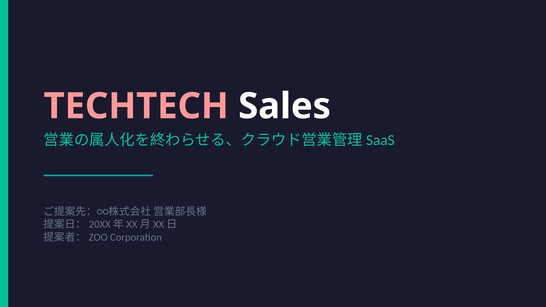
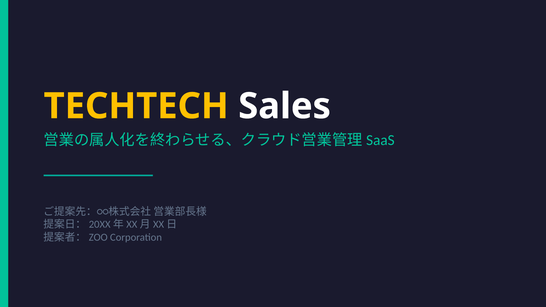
TECHTECH colour: pink -> yellow
